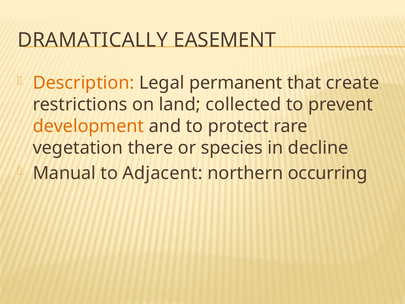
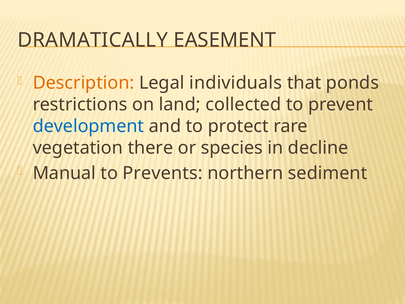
permanent: permanent -> individuals
create: create -> ponds
development colour: orange -> blue
Adjacent: Adjacent -> Prevents
occurring: occurring -> sediment
